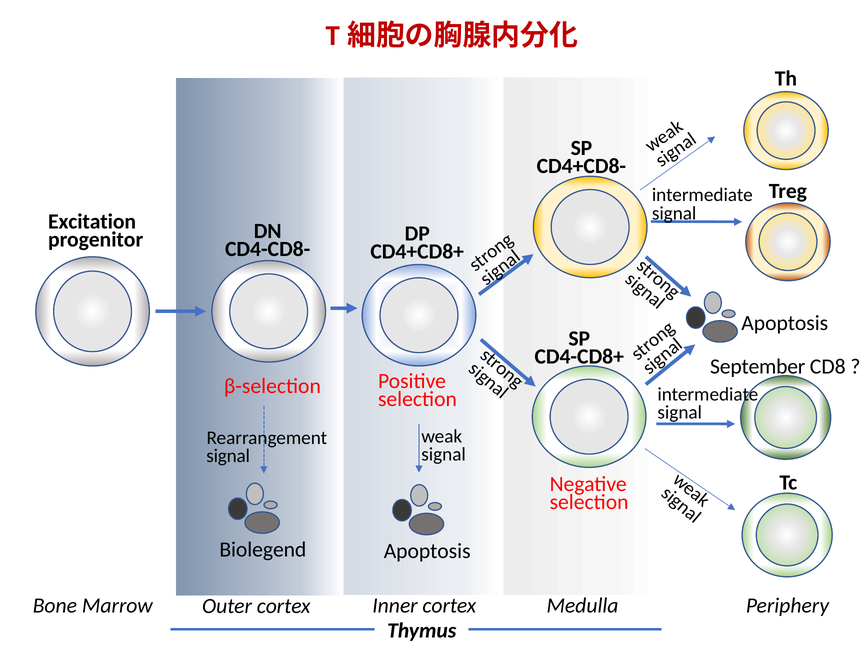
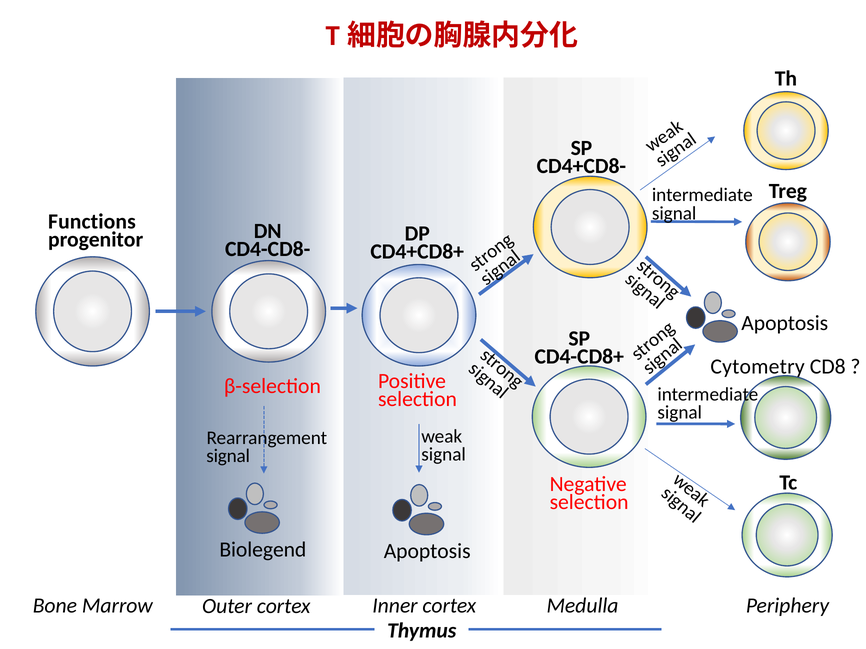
Excitation: Excitation -> Functions
September: September -> Cytometry
